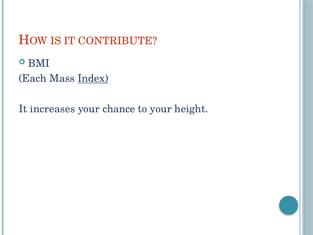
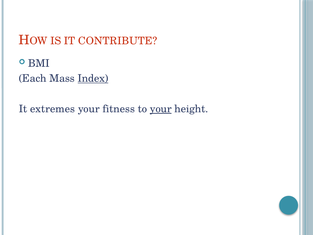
increases: increases -> extremes
chance: chance -> fitness
your at (161, 109) underline: none -> present
